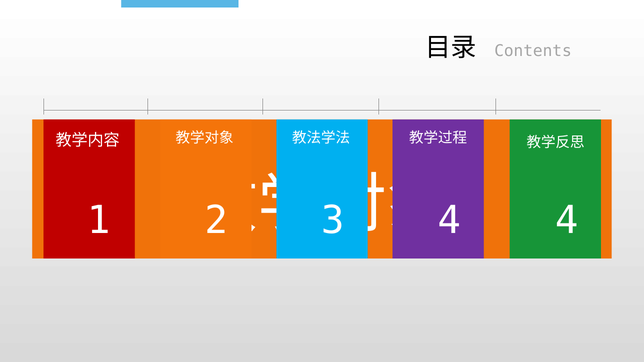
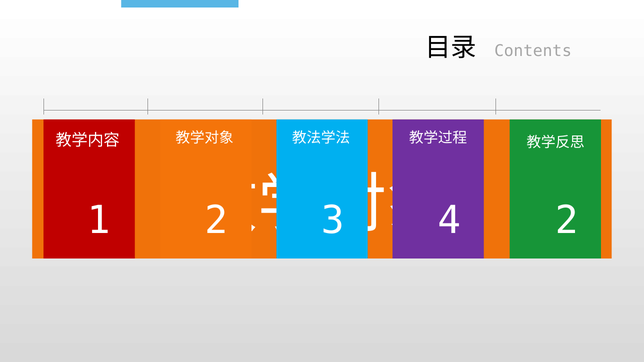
4 at (567, 221): 4 -> 2
